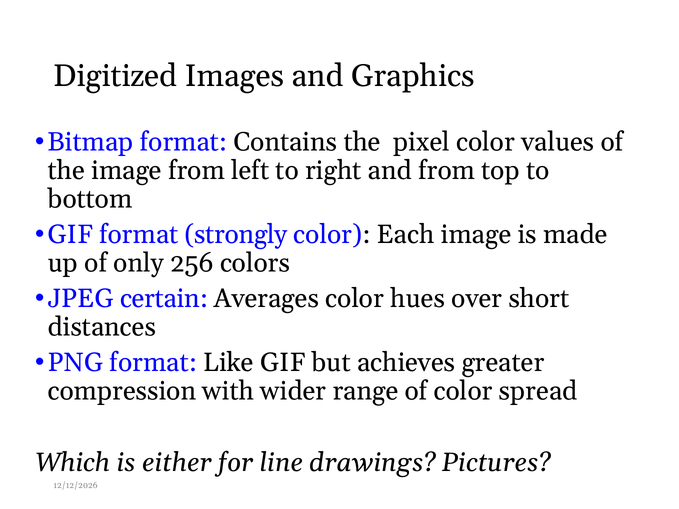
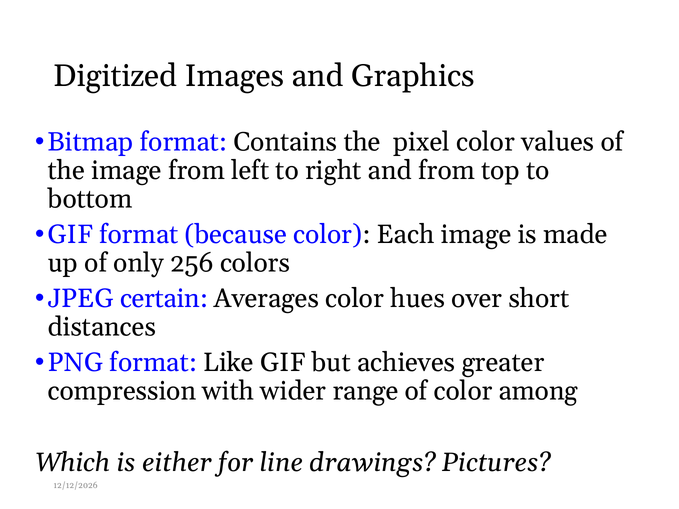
strongly: strongly -> because
spread: spread -> among
